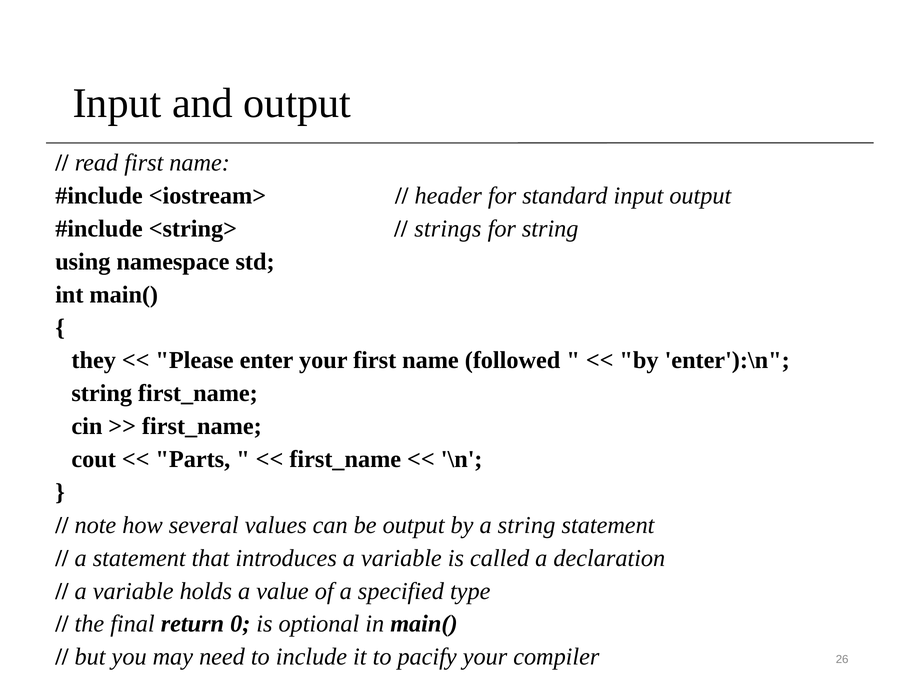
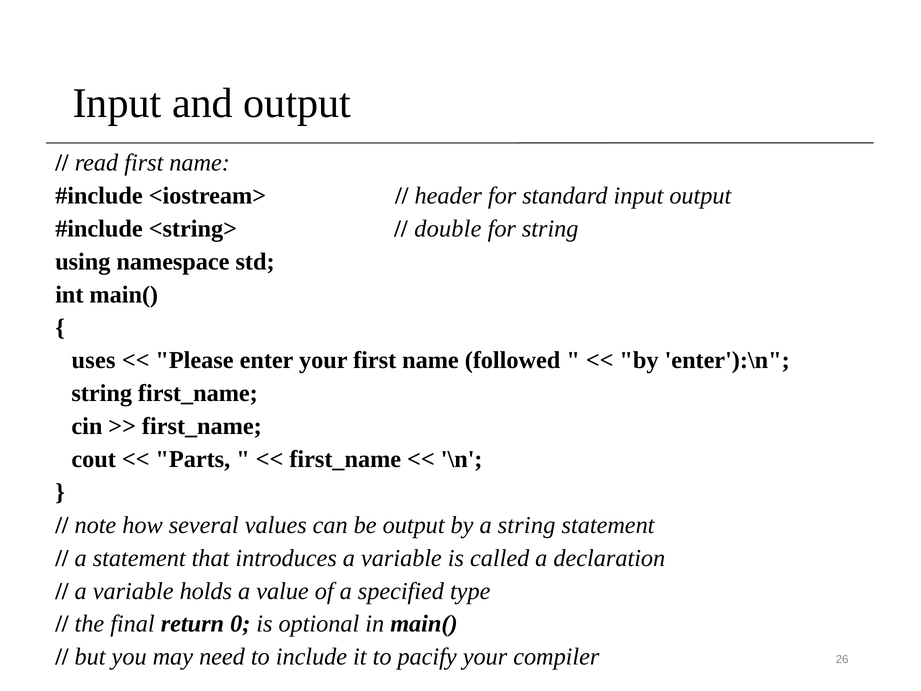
strings: strings -> double
they: they -> uses
